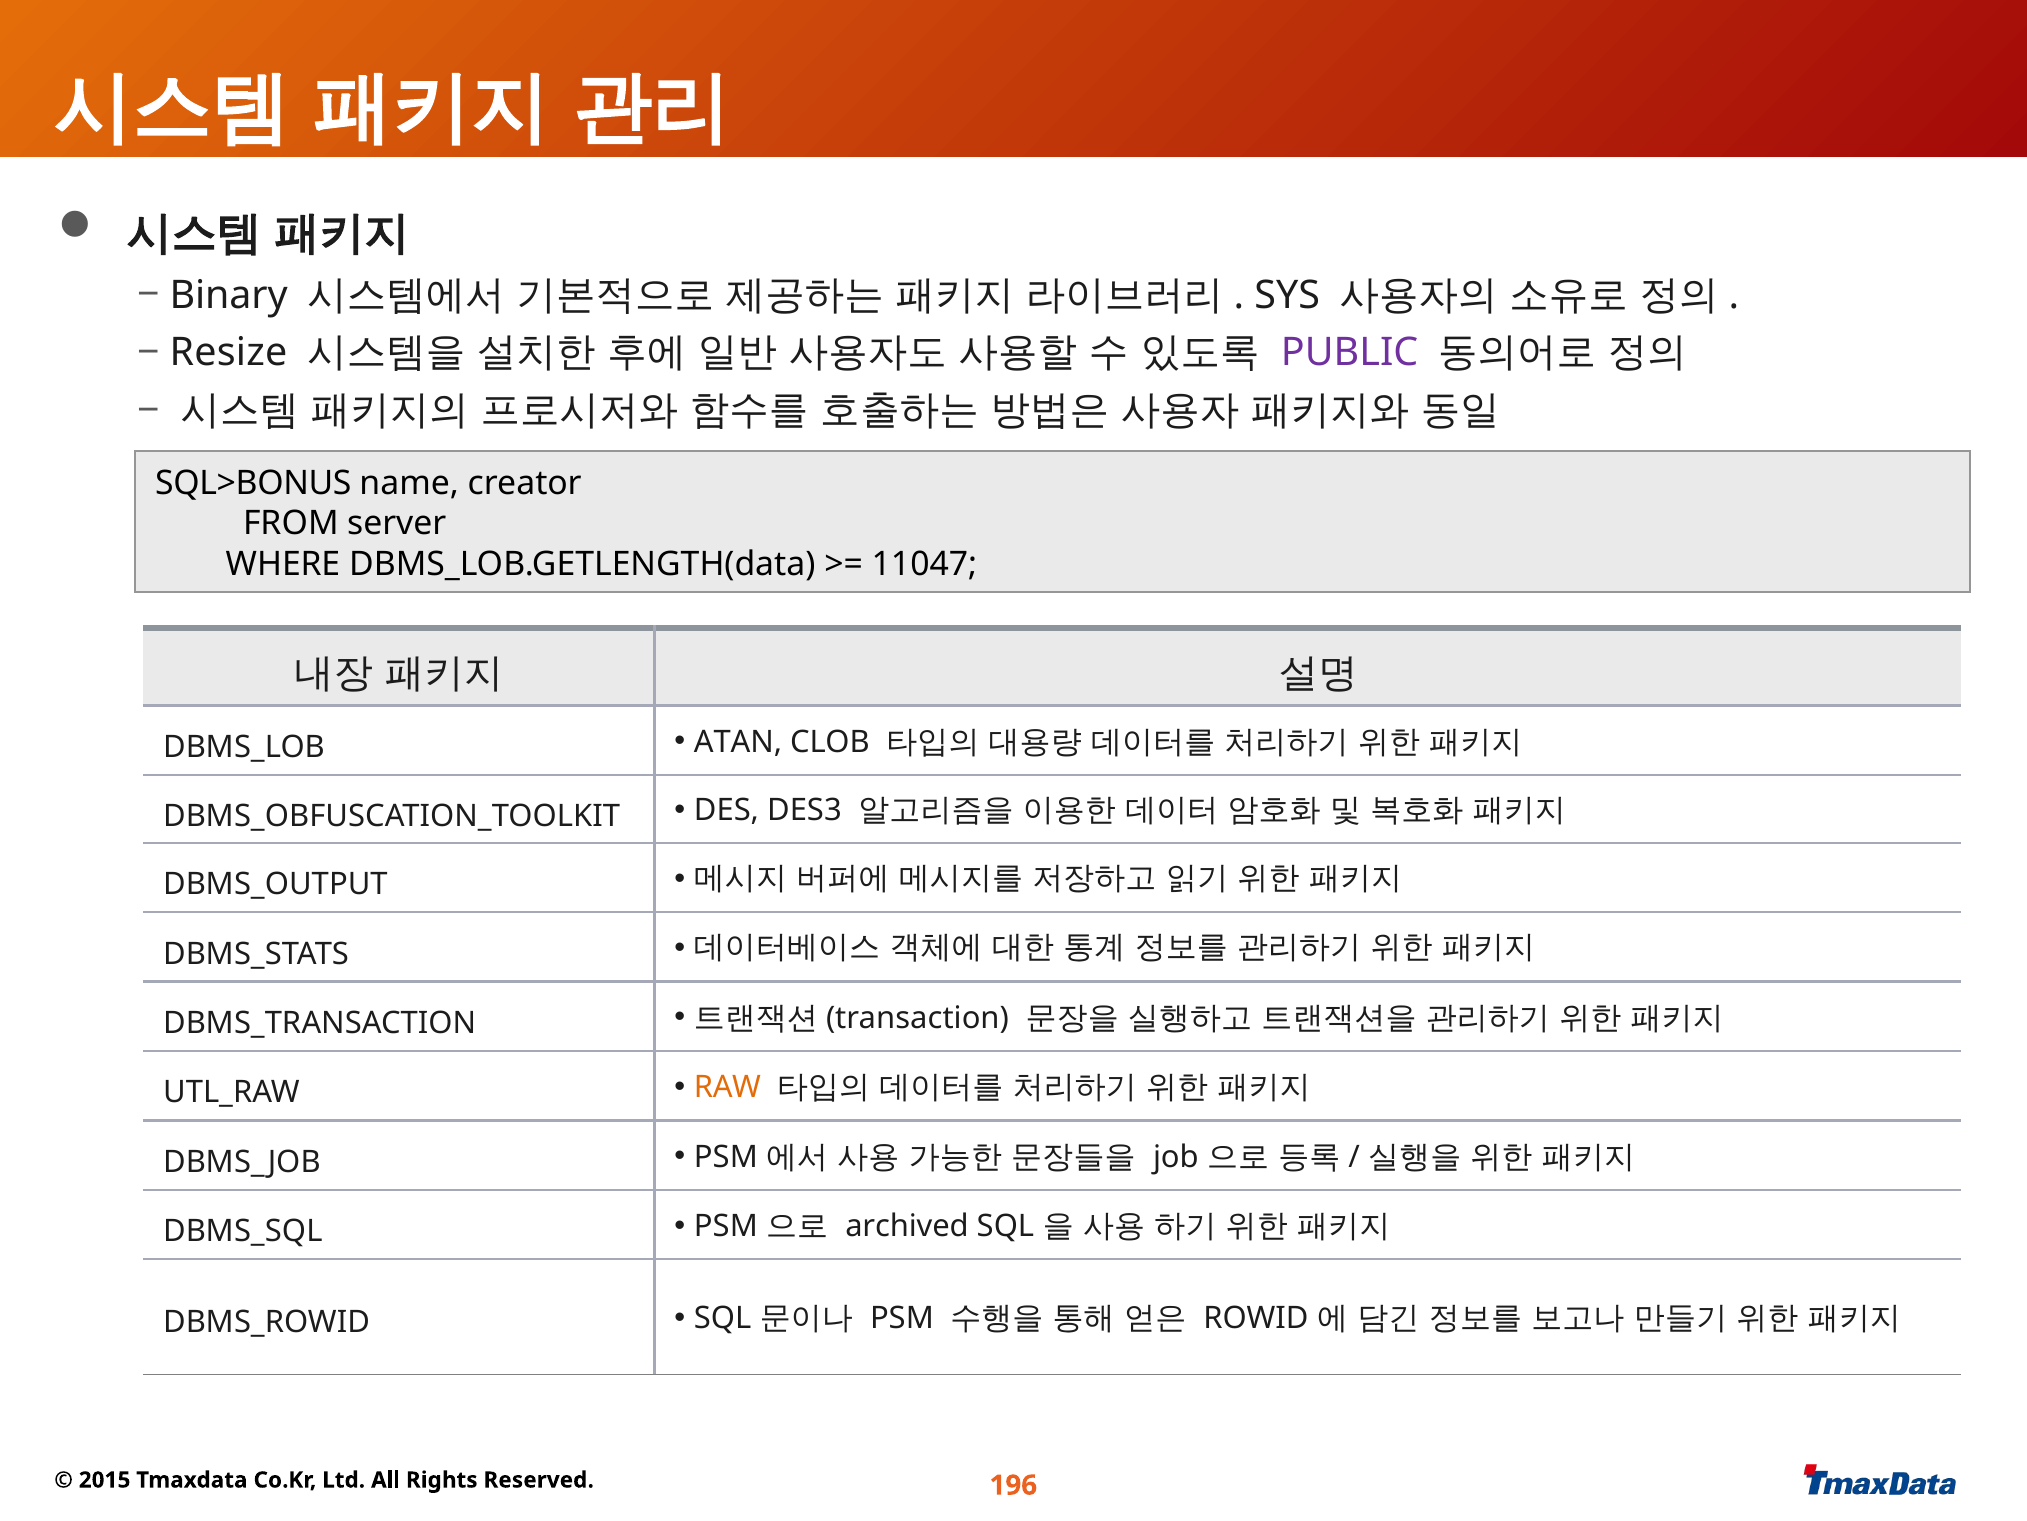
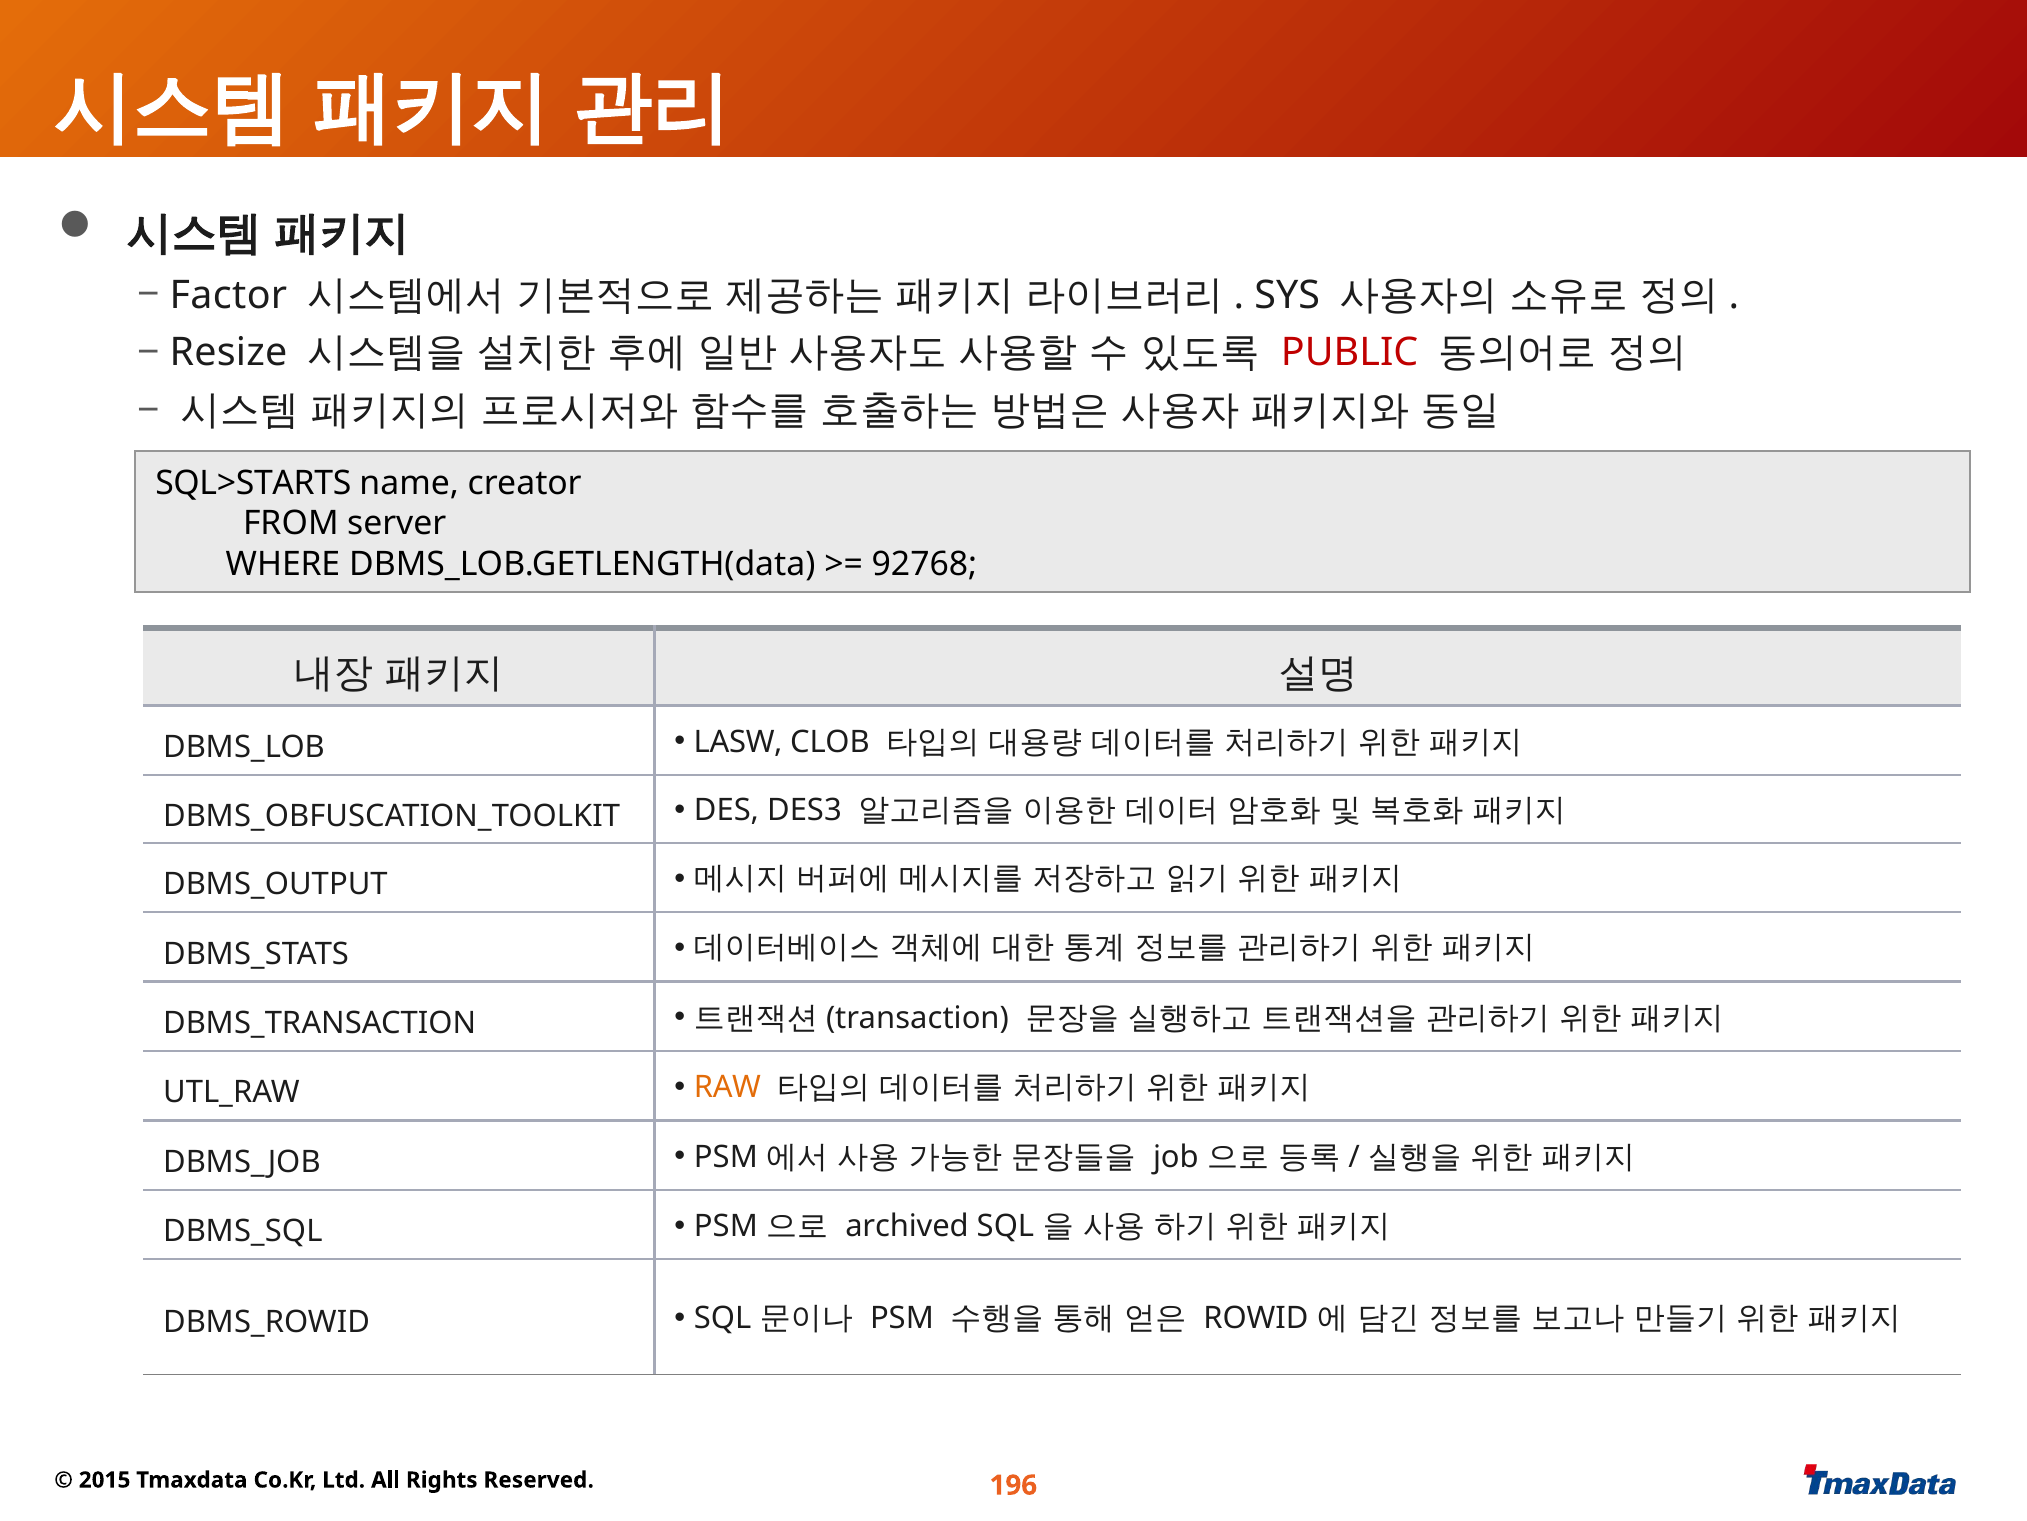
Binary: Binary -> Factor
PUBLIC colour: purple -> red
SQL>BONUS: SQL>BONUS -> SQL>STARTS
11047: 11047 -> 92768
ATAN: ATAN -> LASW
